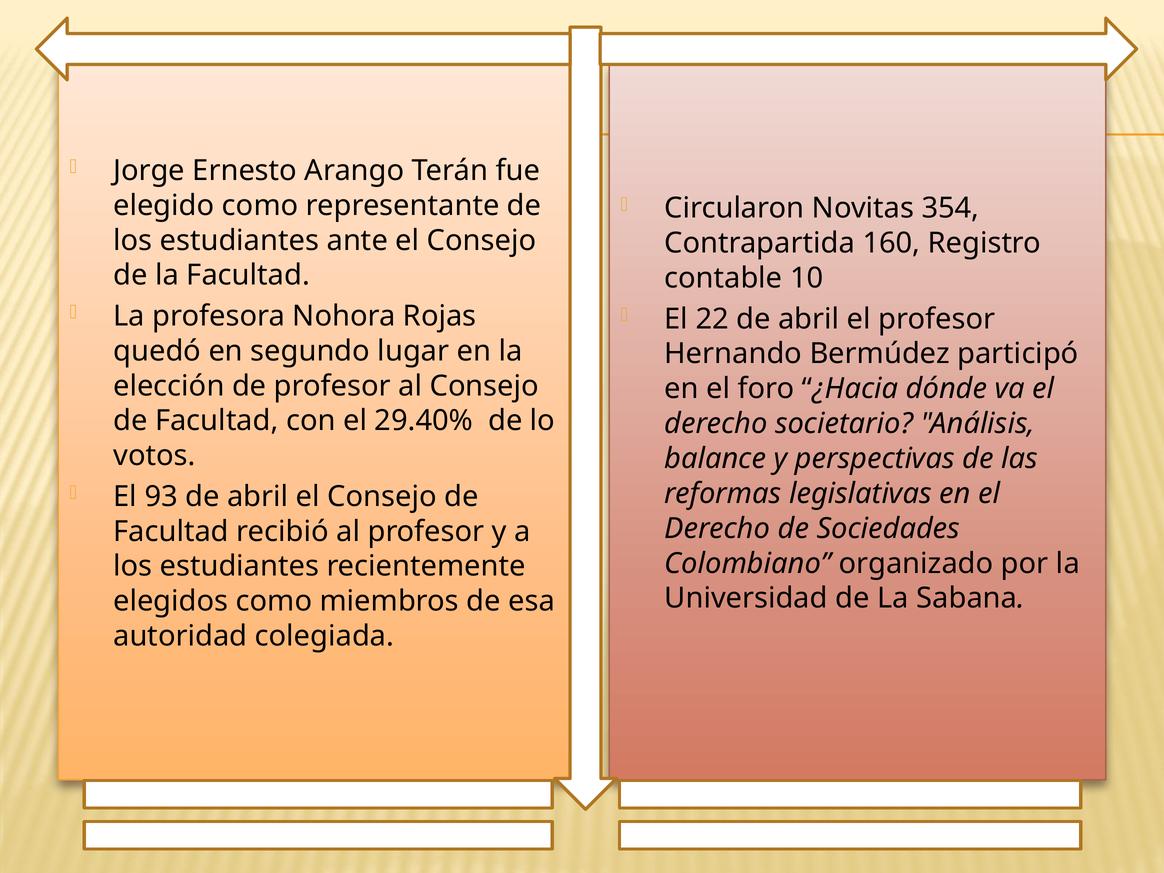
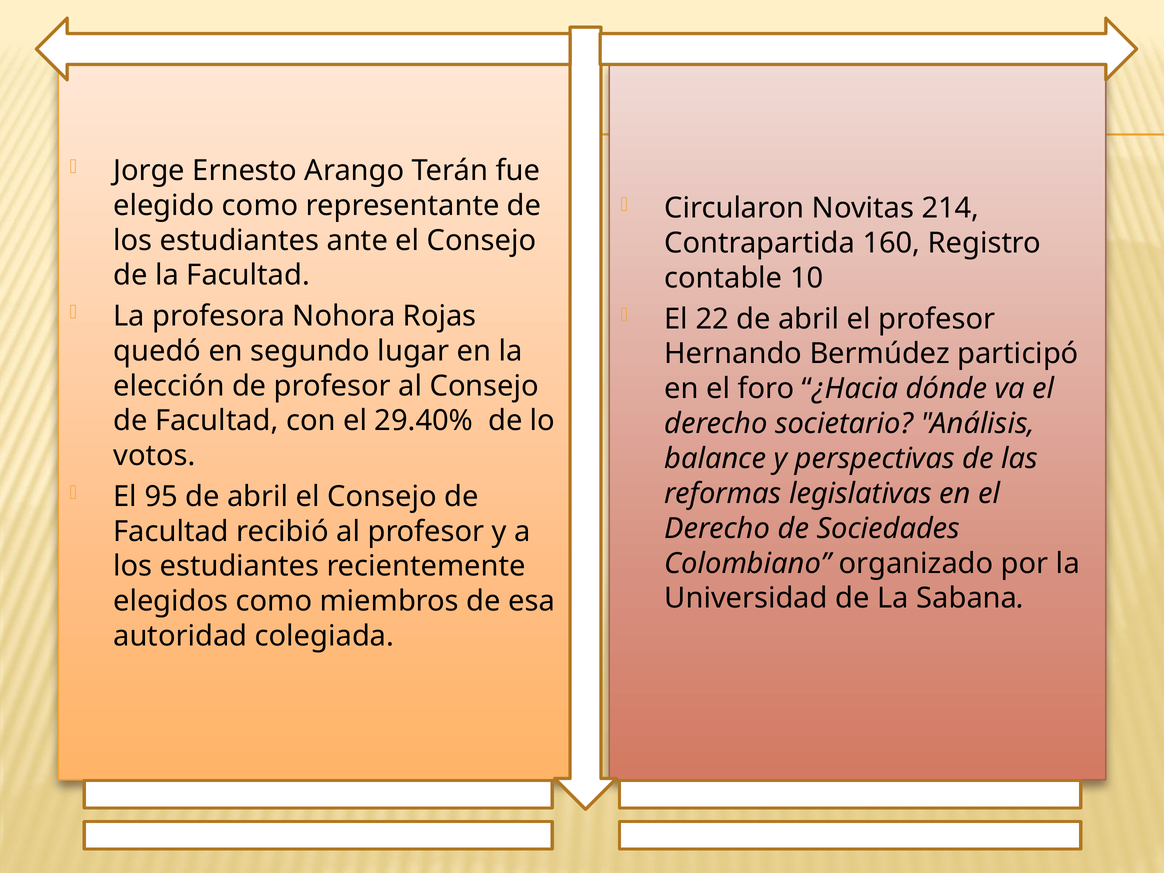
354: 354 -> 214
93: 93 -> 95
